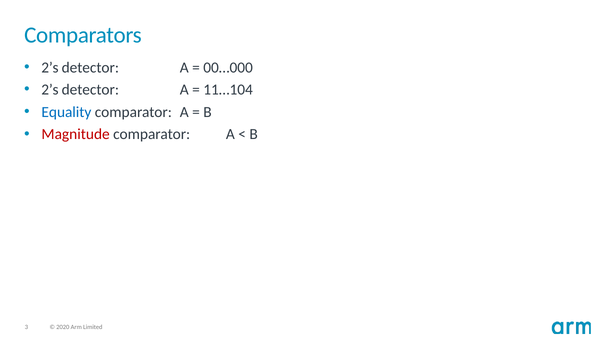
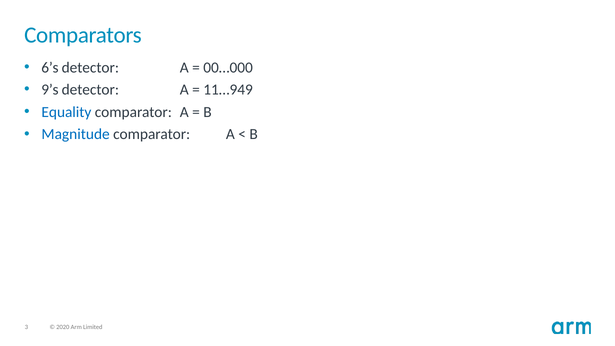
2’s at (50, 67): 2’s -> 6’s
2’s at (50, 90): 2’s -> 9’s
11…104: 11…104 -> 11…949
Magnitude colour: red -> blue
